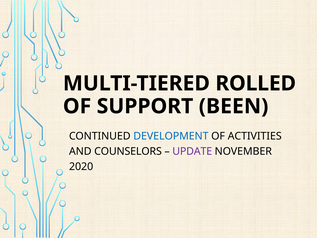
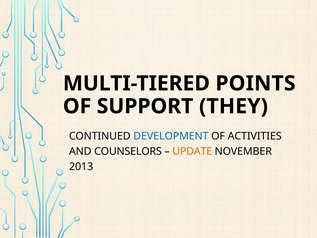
ROLLED: ROLLED -> POINTS
BEEN: BEEN -> THEY
UPDATE colour: purple -> orange
2020: 2020 -> 2013
